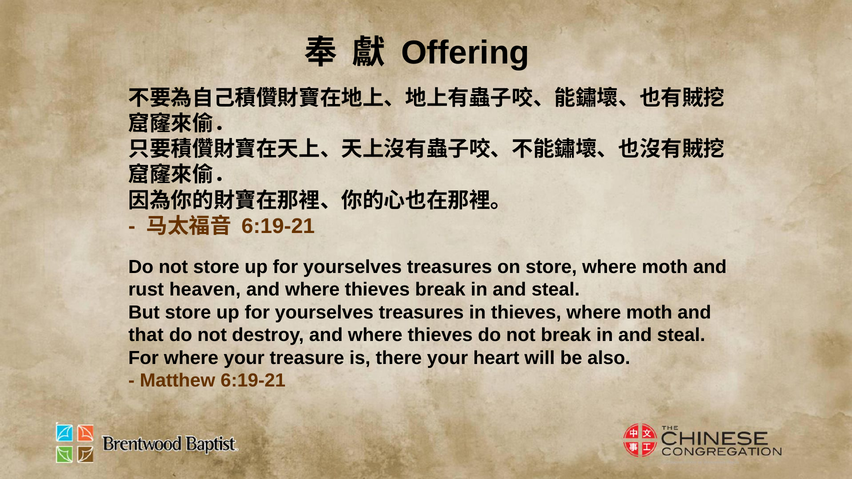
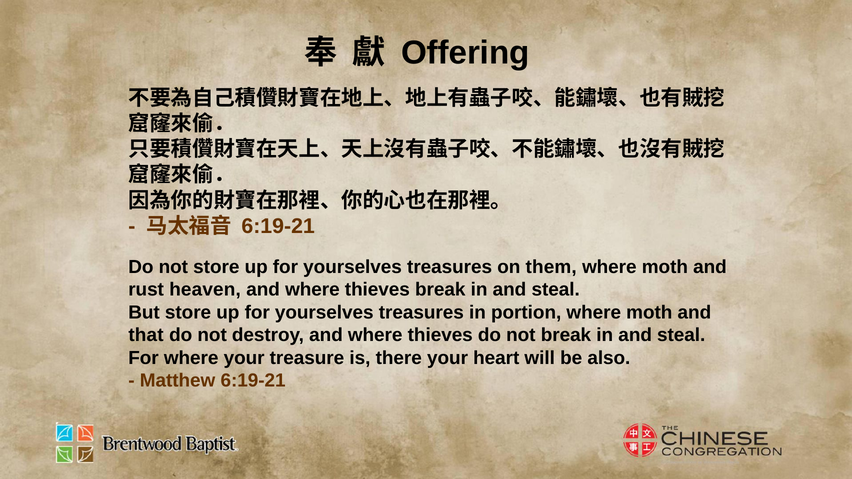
on store: store -> them
in thieves: thieves -> portion
